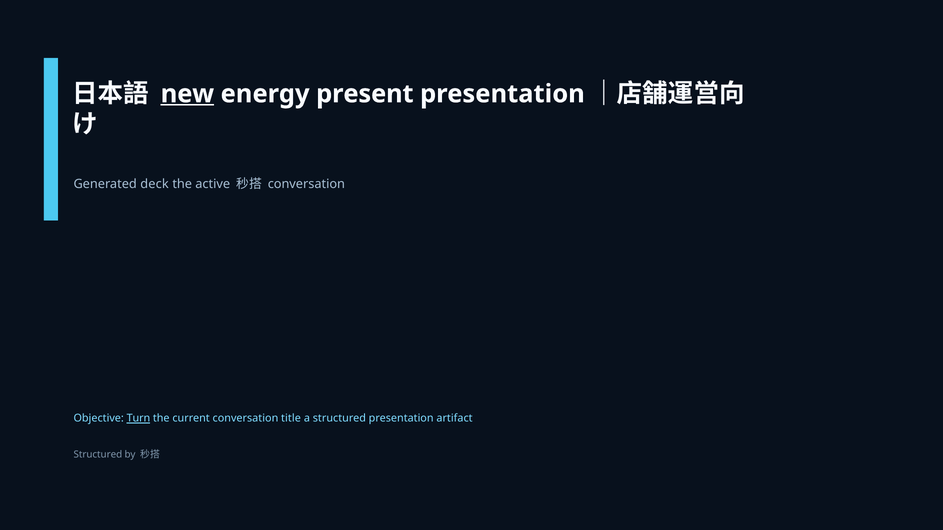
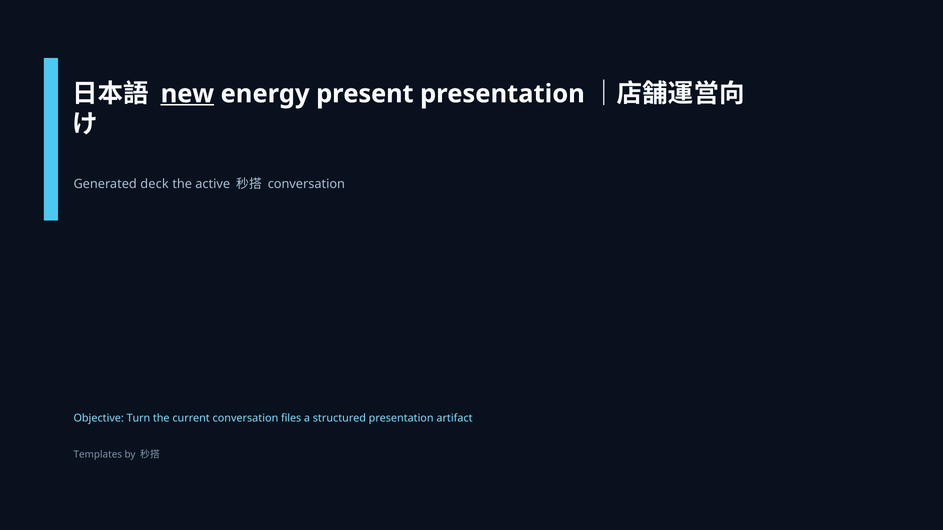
Turn underline: present -> none
title: title -> files
Structured at (98, 455): Structured -> Templates
